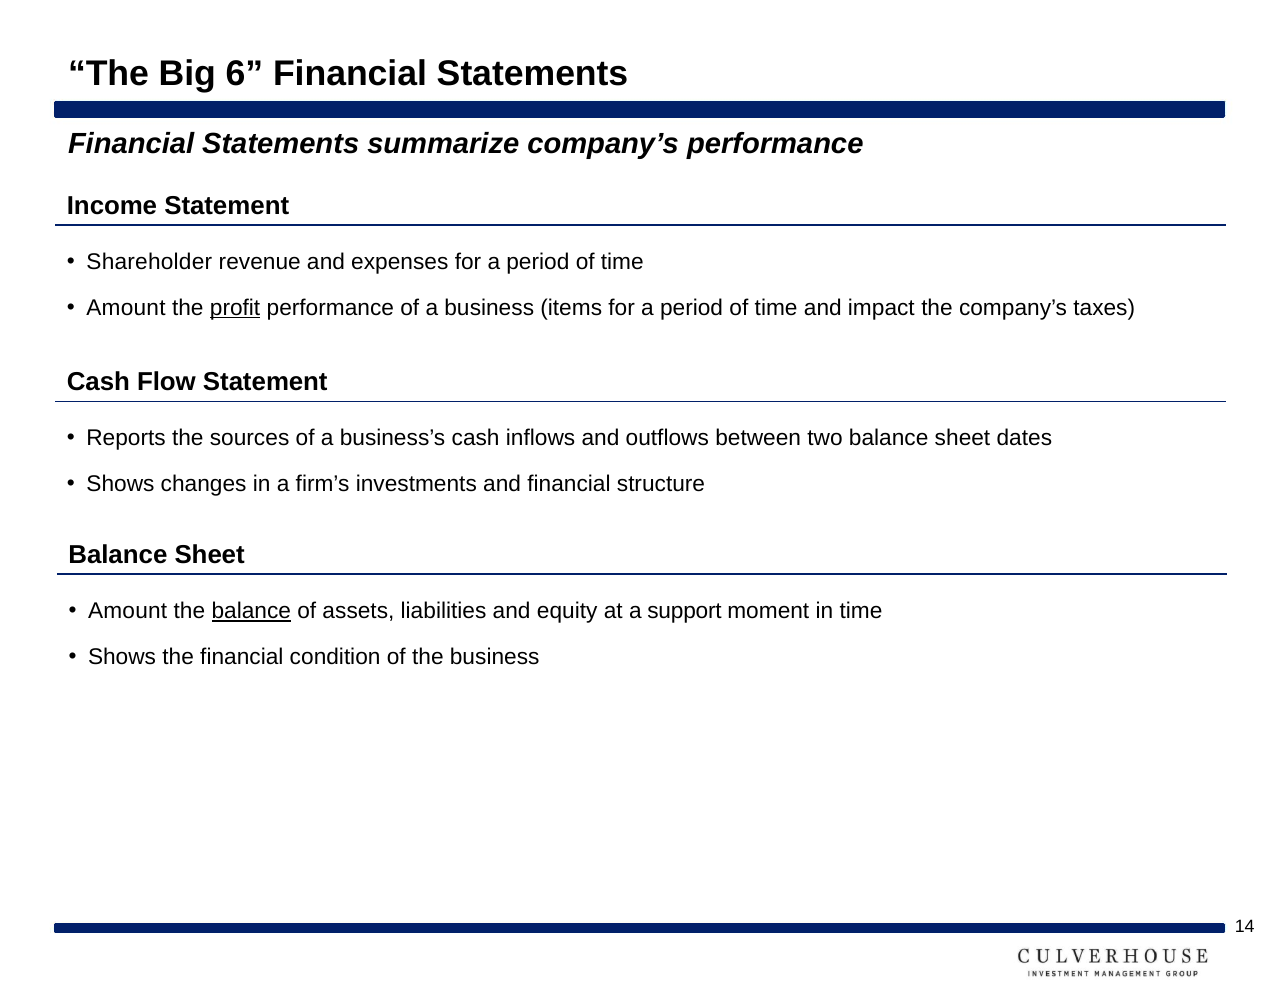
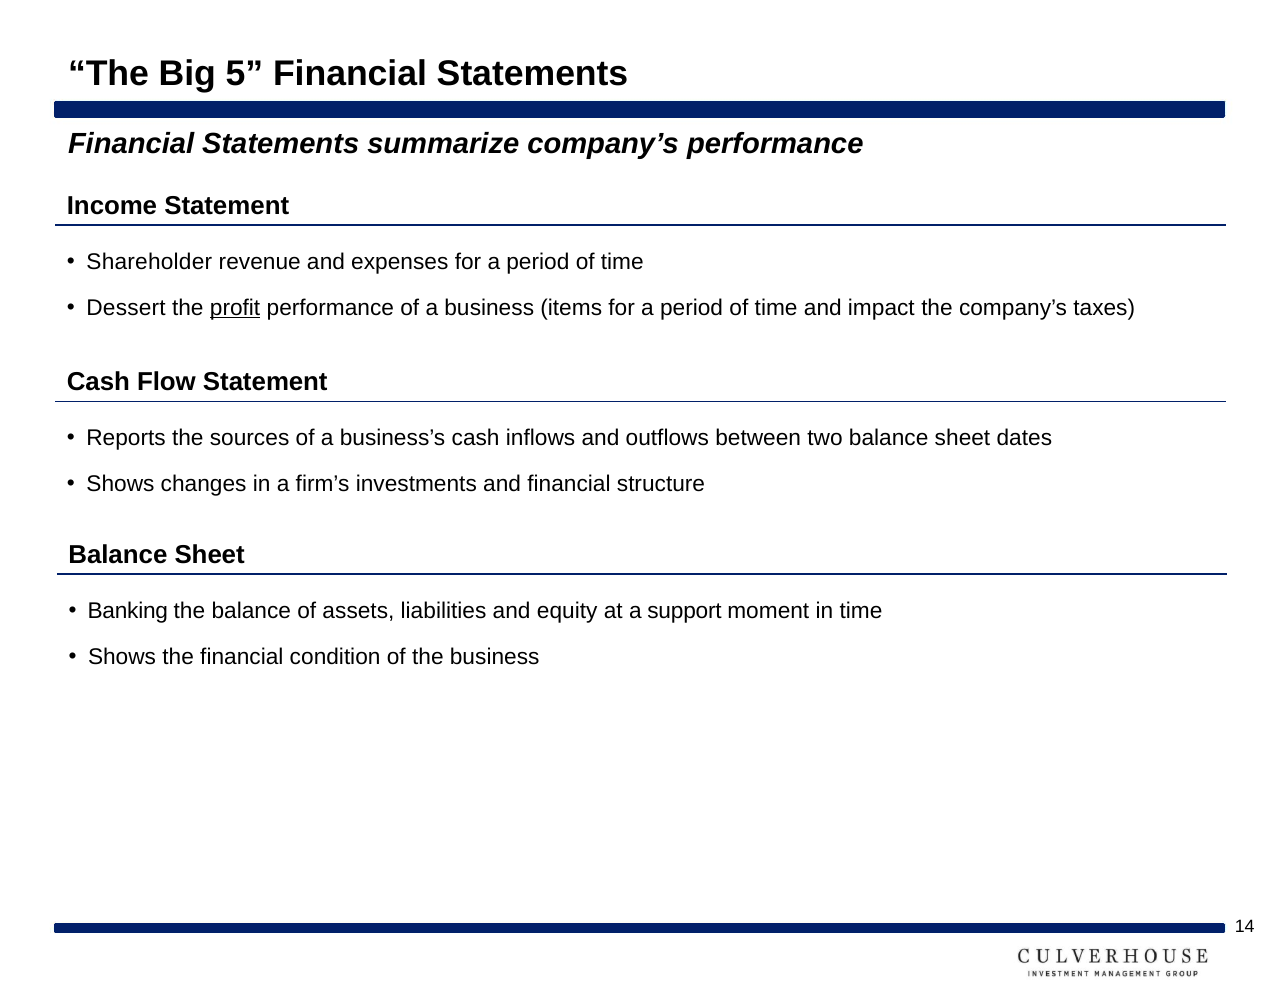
6: 6 -> 5
Amount at (126, 308): Amount -> Dessert
Amount at (128, 611): Amount -> Banking
balance at (251, 611) underline: present -> none
